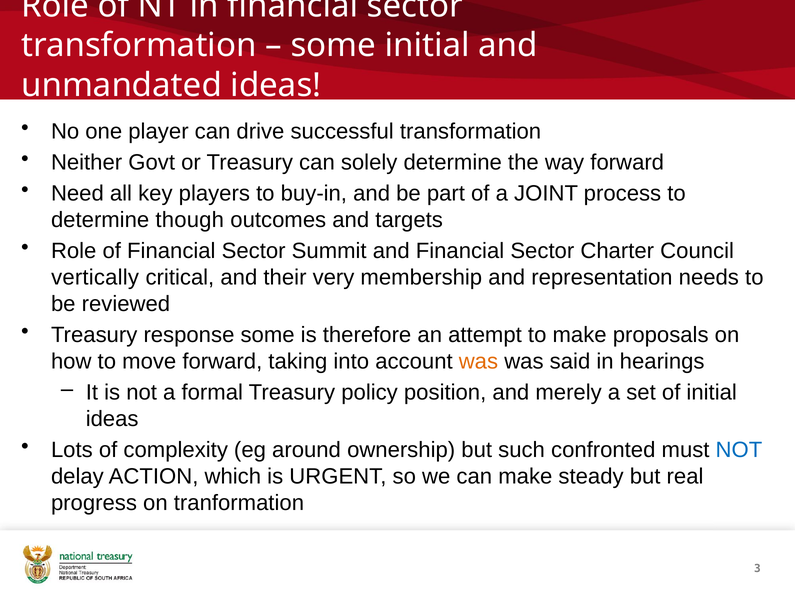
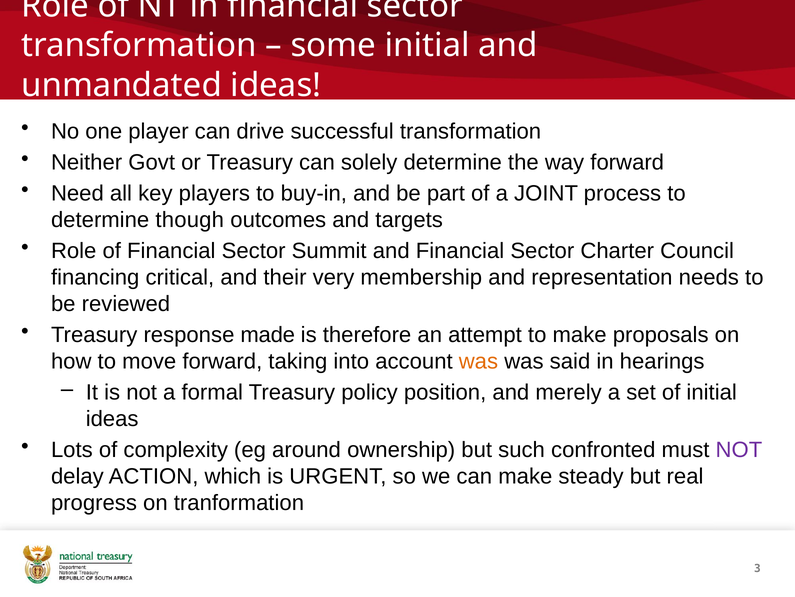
vertically: vertically -> financing
response some: some -> made
NOT at (739, 449) colour: blue -> purple
